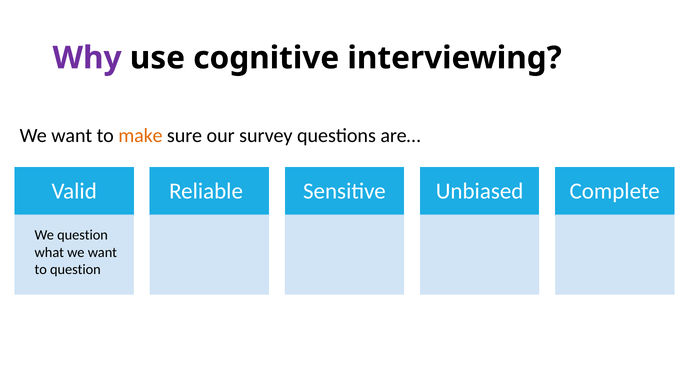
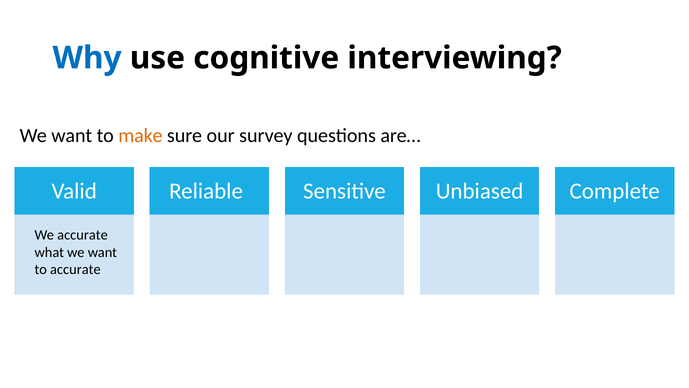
Why colour: purple -> blue
We question: question -> accurate
to question: question -> accurate
